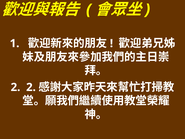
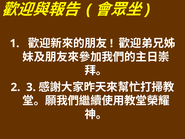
2 2: 2 -> 3
